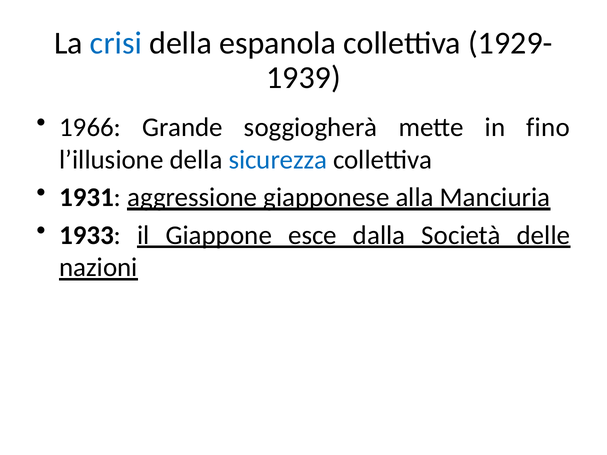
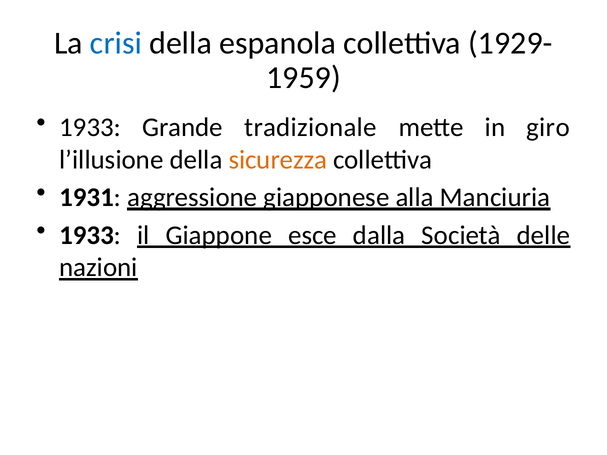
1939: 1939 -> 1959
1966 at (90, 127): 1966 -> 1933
soggiogherà: soggiogherà -> tradizionale
fino: fino -> giro
sicurezza colour: blue -> orange
